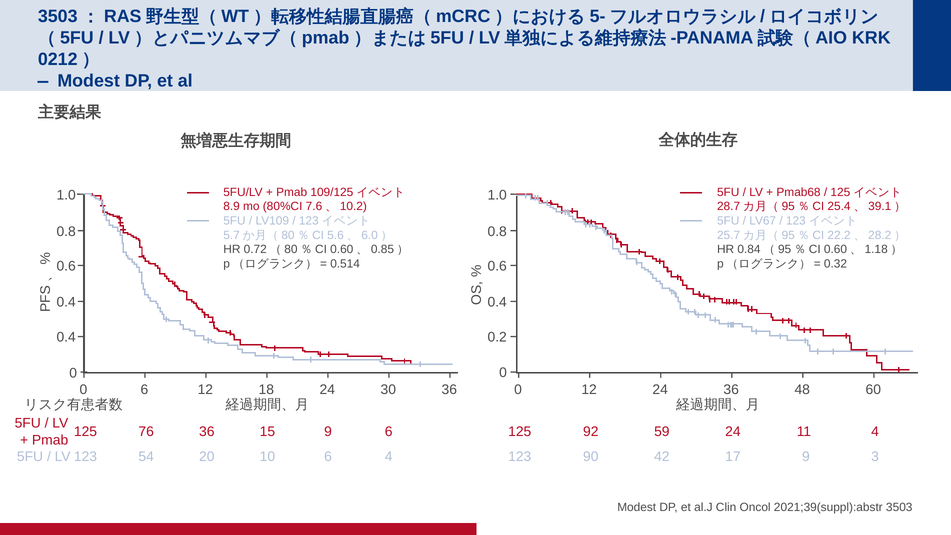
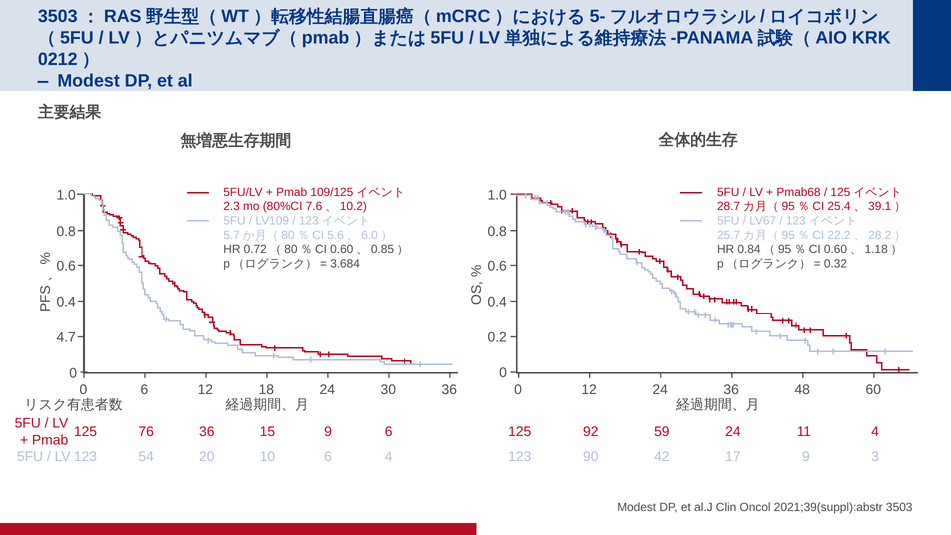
8.9: 8.9 -> 2.3
0.514: 0.514 -> 3.684
0.4 at (66, 337): 0.4 -> 4.7
